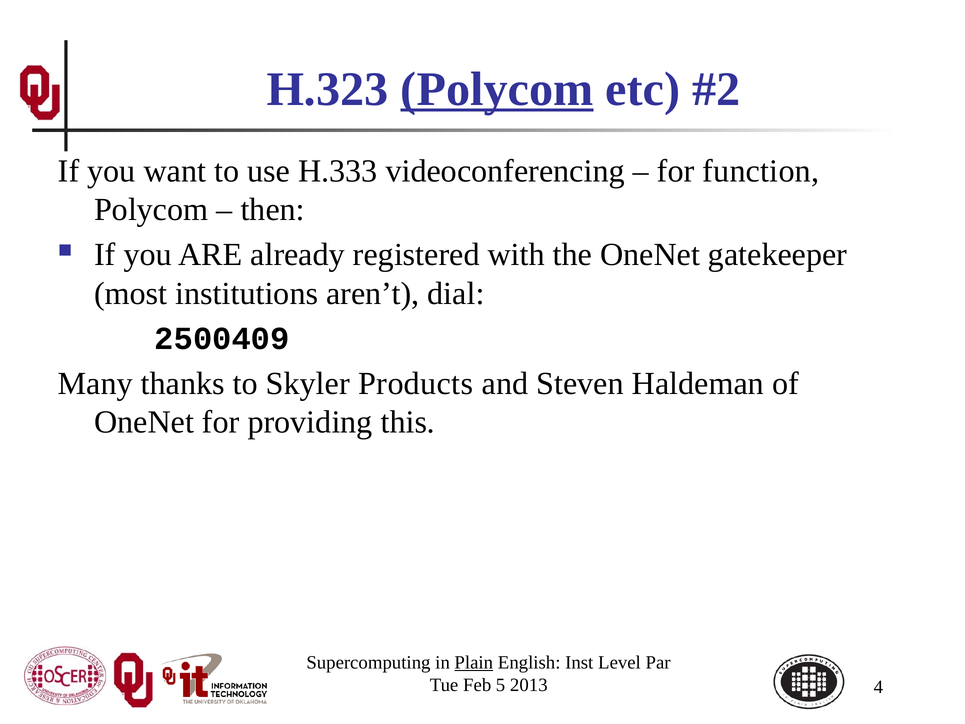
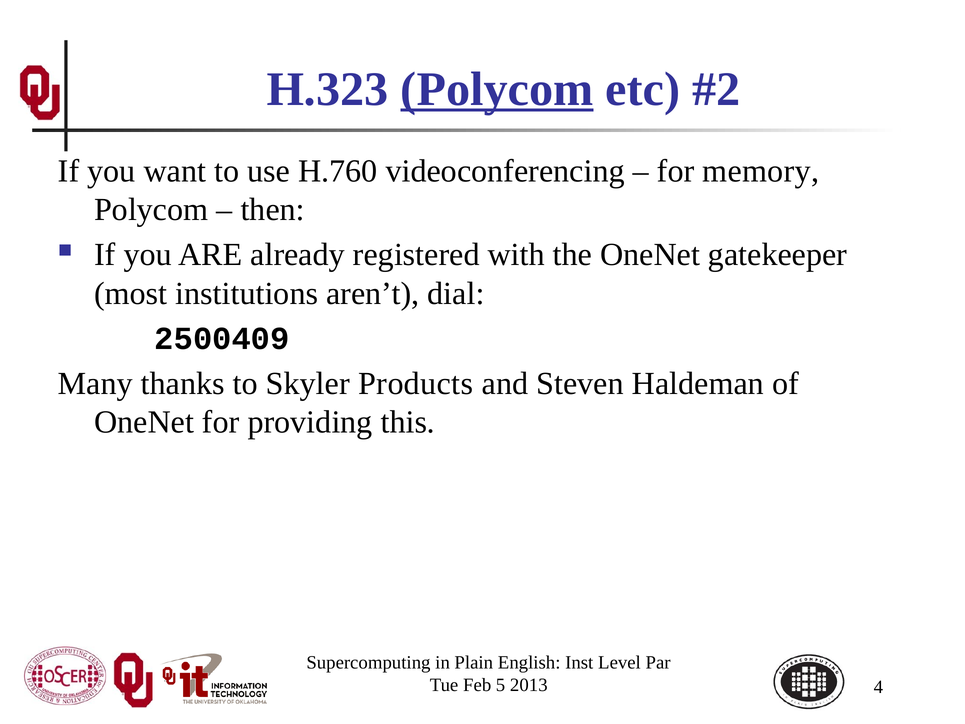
H.333: H.333 -> H.760
function: function -> memory
Plain underline: present -> none
